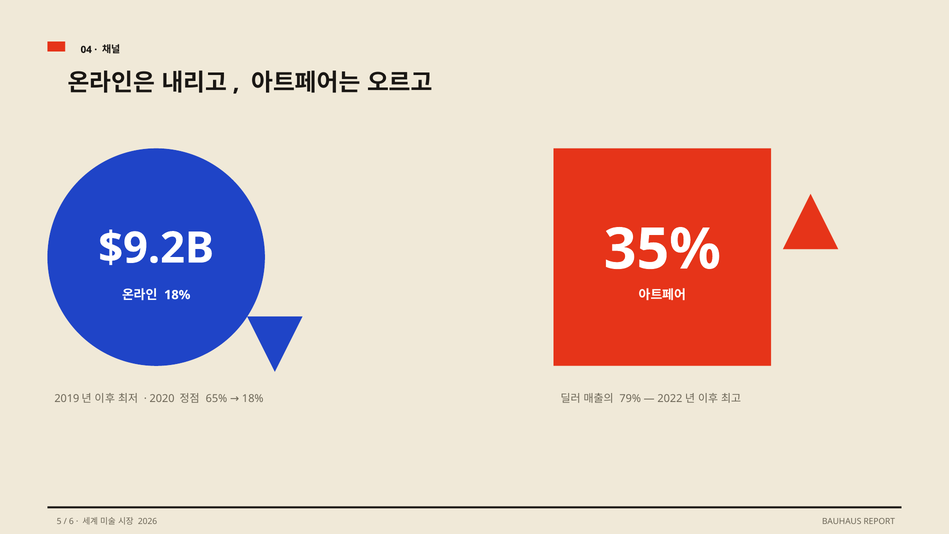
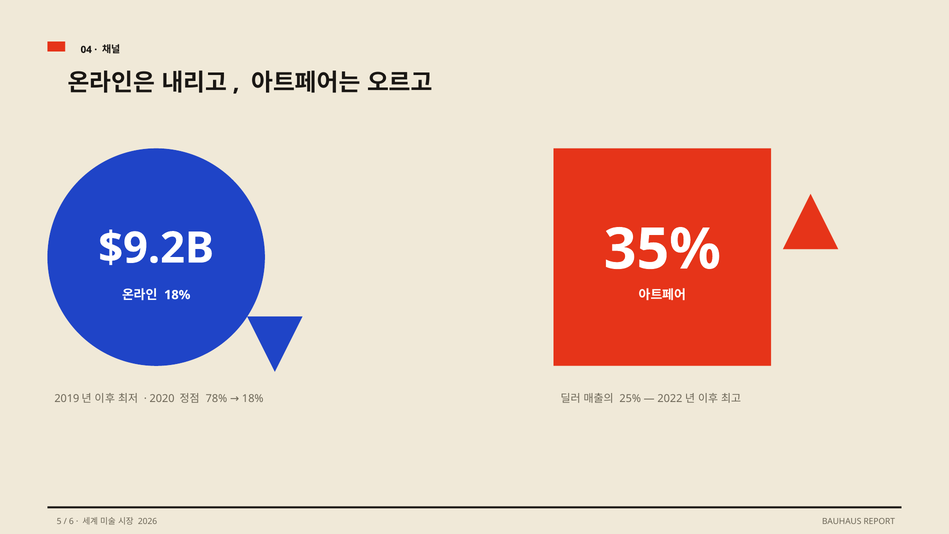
65%: 65% -> 78%
79%: 79% -> 25%
